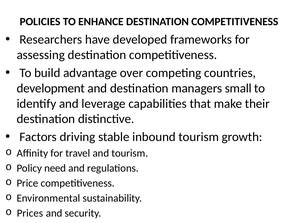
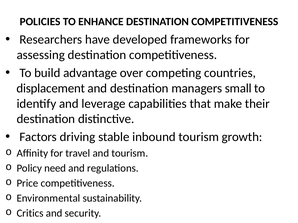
development: development -> displacement
Prices: Prices -> Critics
